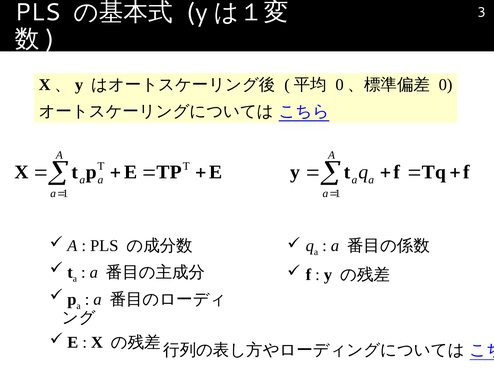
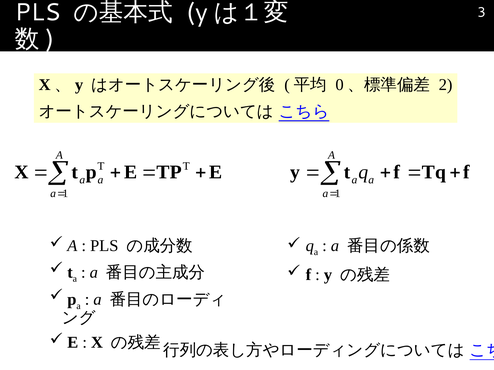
0: 0 -> 2
